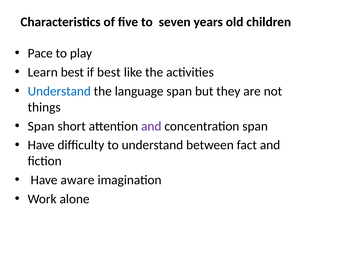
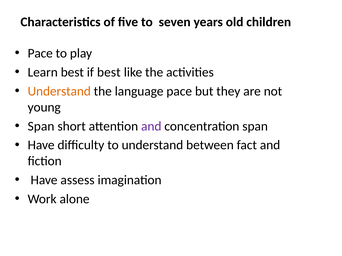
Understand at (59, 91) colour: blue -> orange
language span: span -> pace
things: things -> young
aware: aware -> assess
